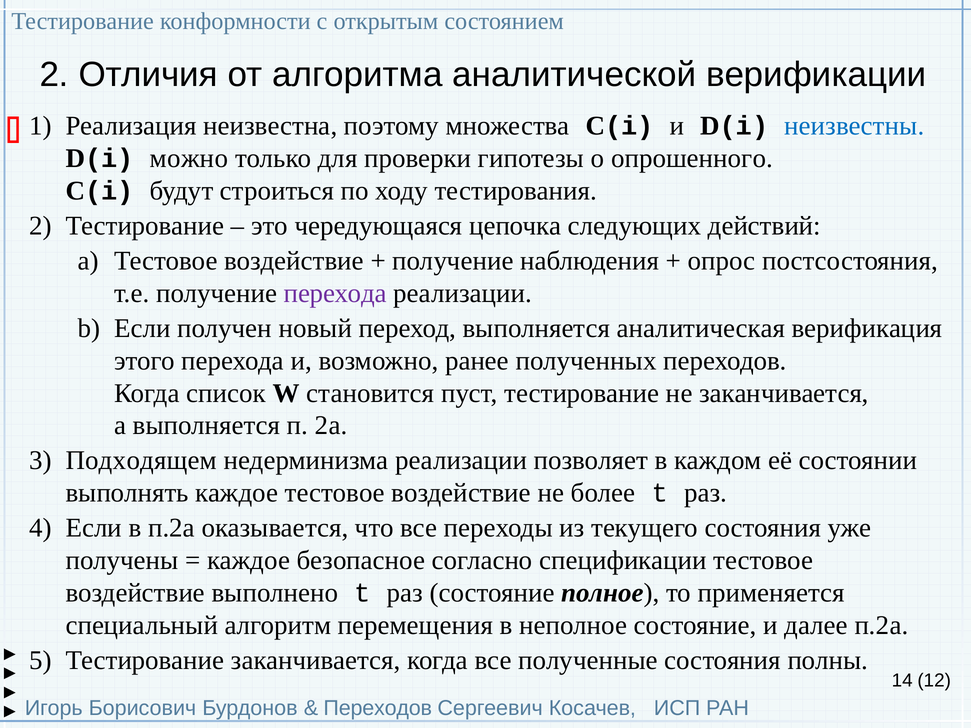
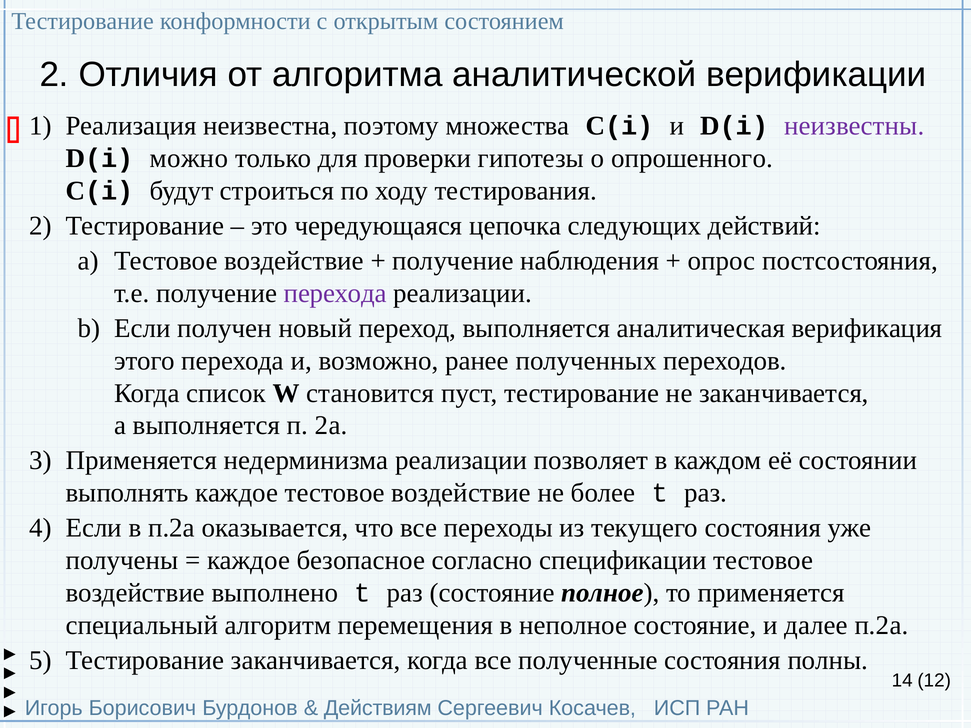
неизвестны colour: blue -> purple
Подходящем at (141, 461): Подходящем -> Применяется
Переходов at (378, 708): Переходов -> Действиям
